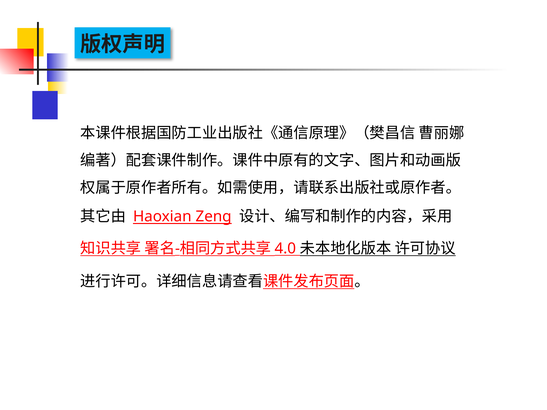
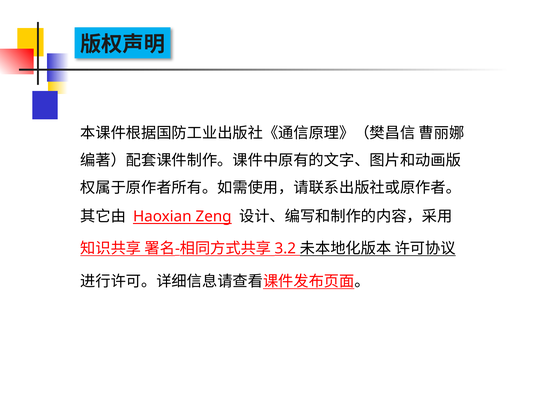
4.0: 4.0 -> 3.2
